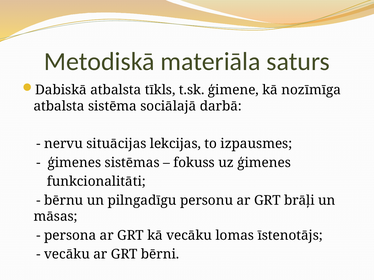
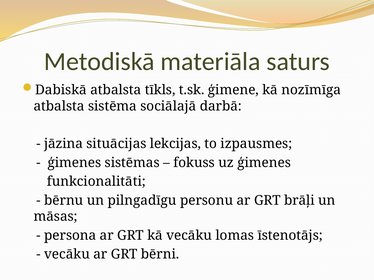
nervu: nervu -> jāzina
